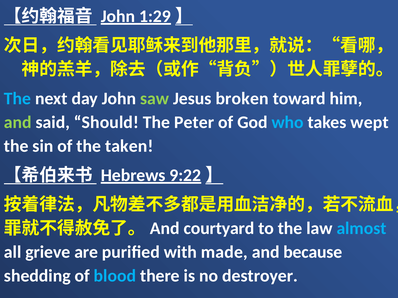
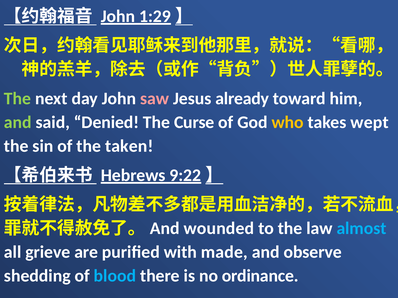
The at (18, 99) colour: light blue -> light green
saw colour: light green -> pink
broken: broken -> already
Should: Should -> Denied
Peter: Peter -> Curse
who colour: light blue -> yellow
courtyard: courtyard -> wounded
because: because -> observe
destroyer: destroyer -> ordinance
